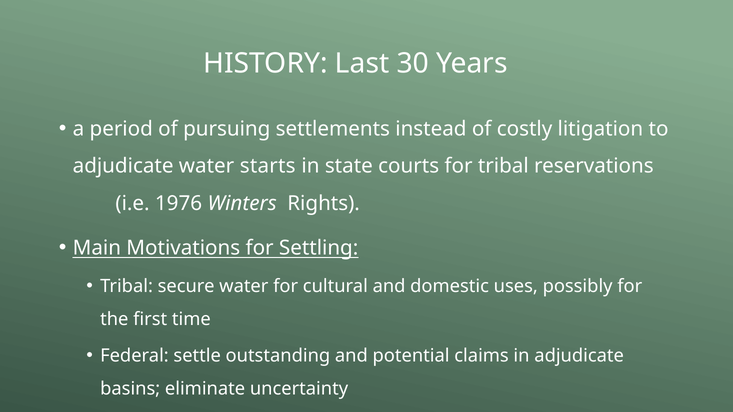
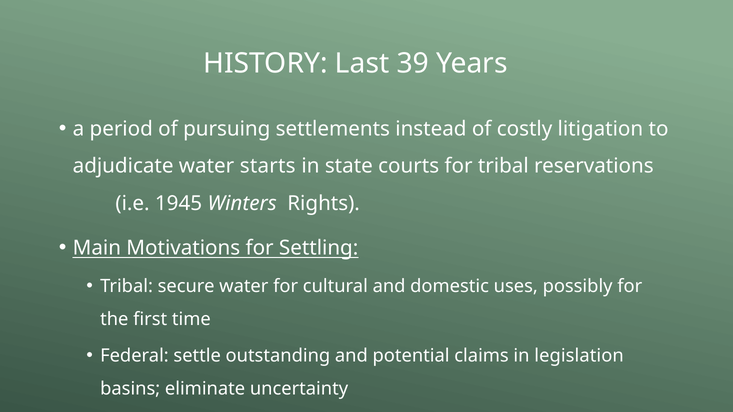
30: 30 -> 39
1976: 1976 -> 1945
in adjudicate: adjudicate -> legislation
